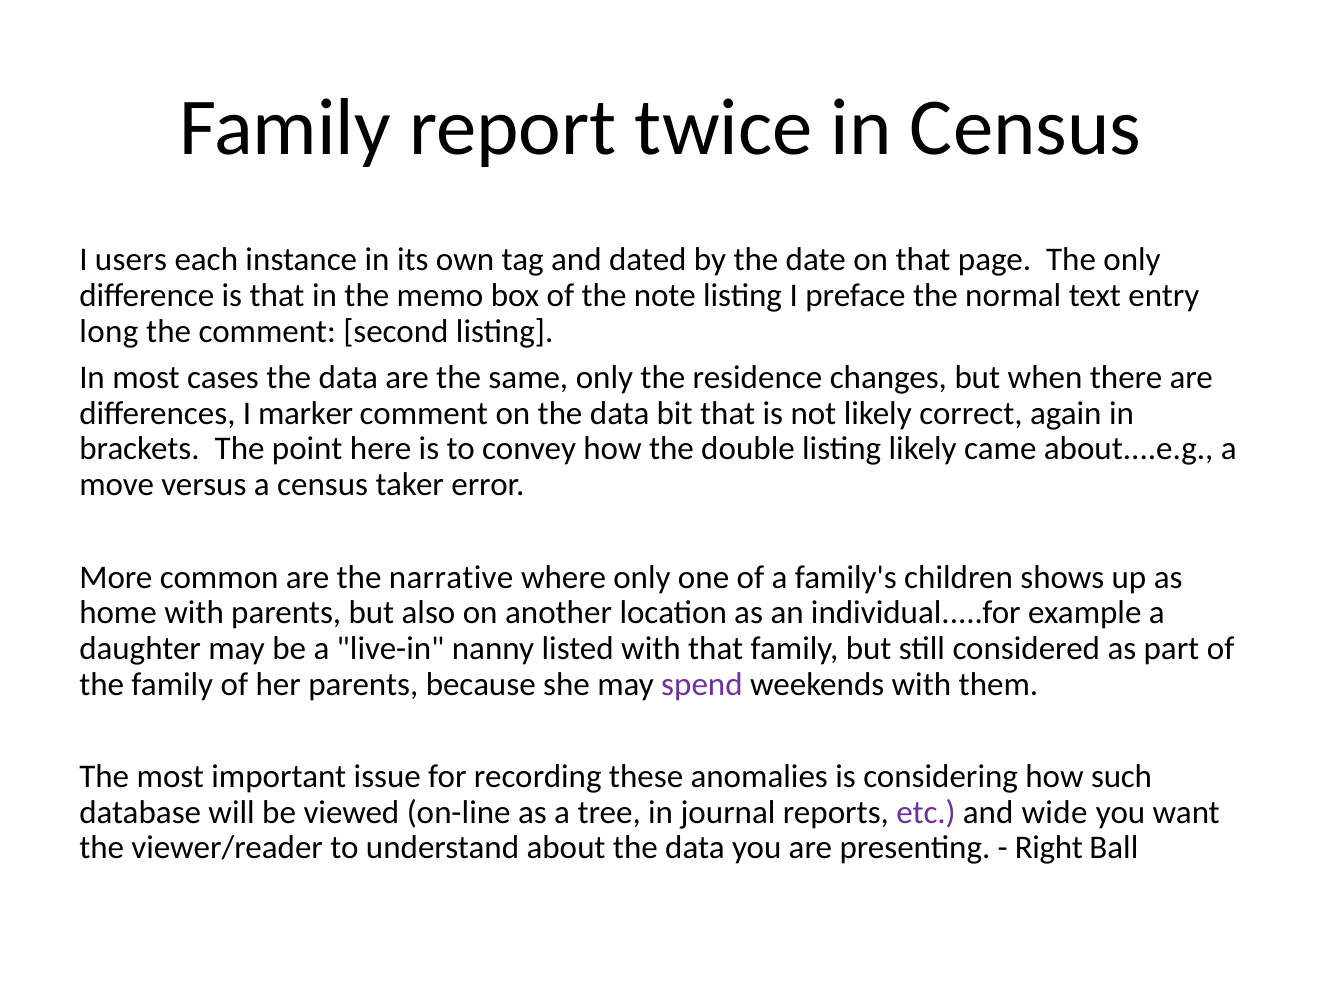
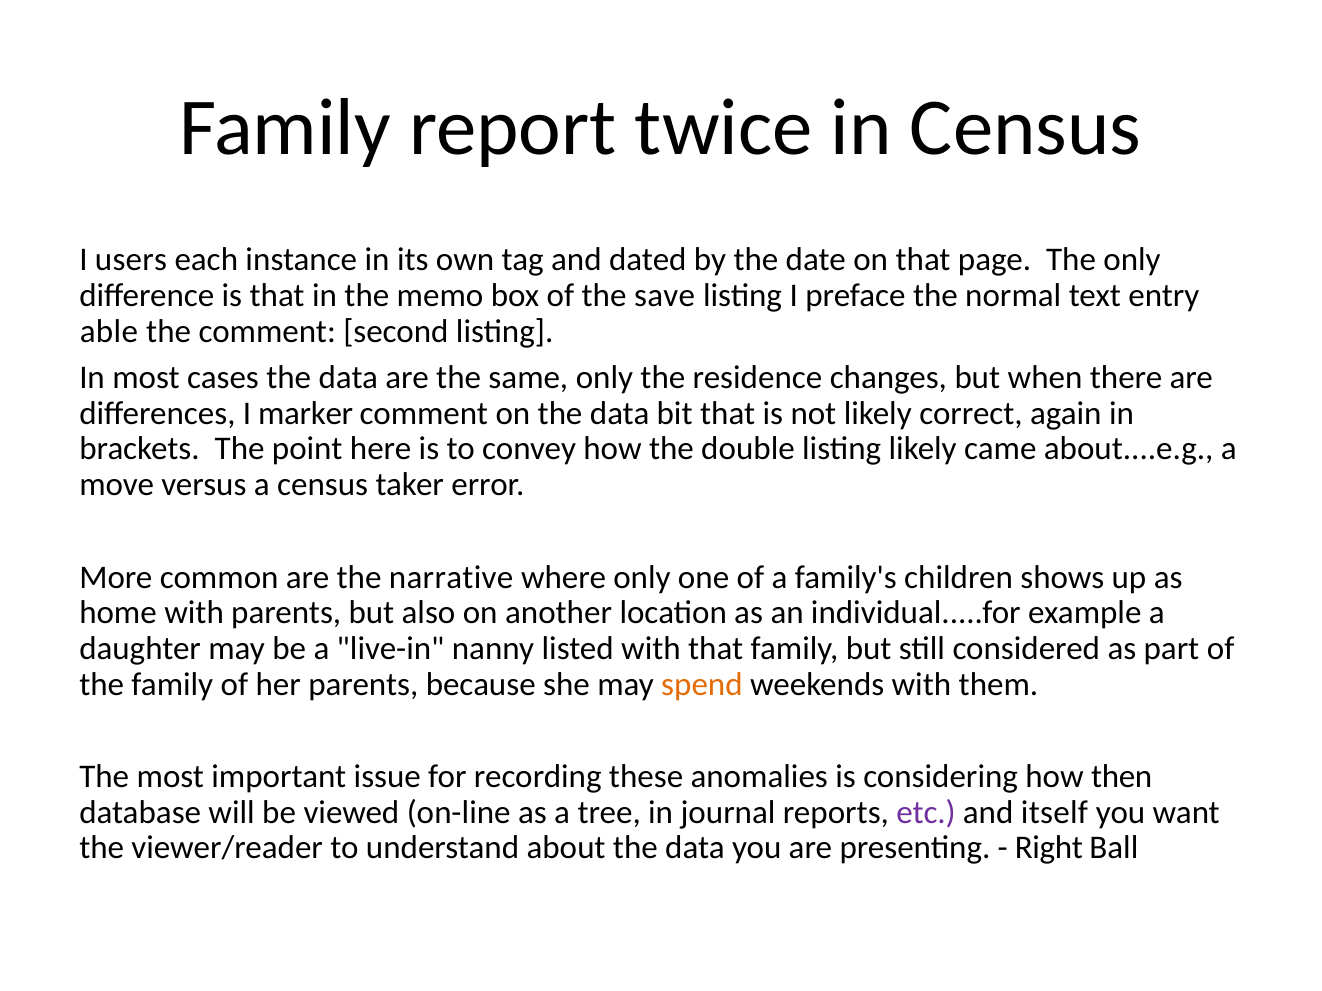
note: note -> save
long: long -> able
spend colour: purple -> orange
such: such -> then
wide: wide -> itself
